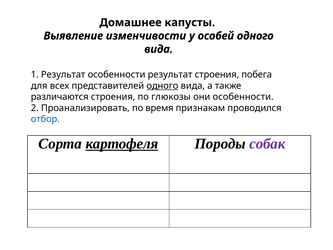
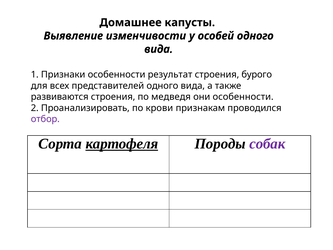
1 Результат: Результат -> Признаки
побега: побега -> бурого
одного at (162, 86) underline: present -> none
различаются: различаются -> развиваются
глюкозы: глюкозы -> медведя
время: время -> крови
отбор colour: blue -> purple
